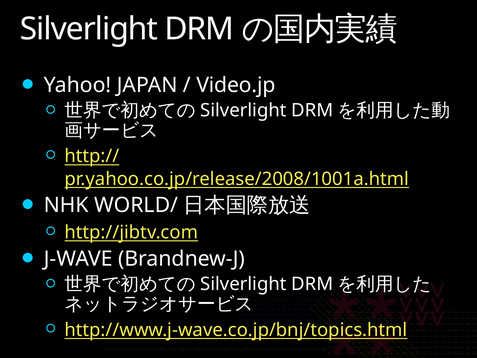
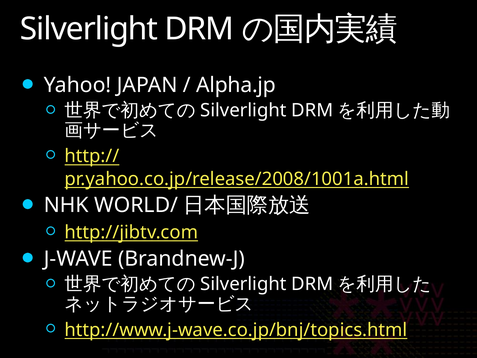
Video.jp: Video.jp -> Alpha.jp
